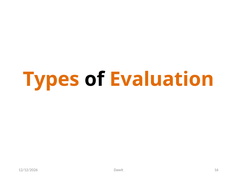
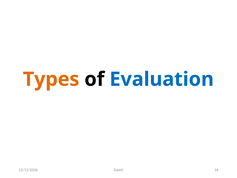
Evaluation colour: orange -> blue
